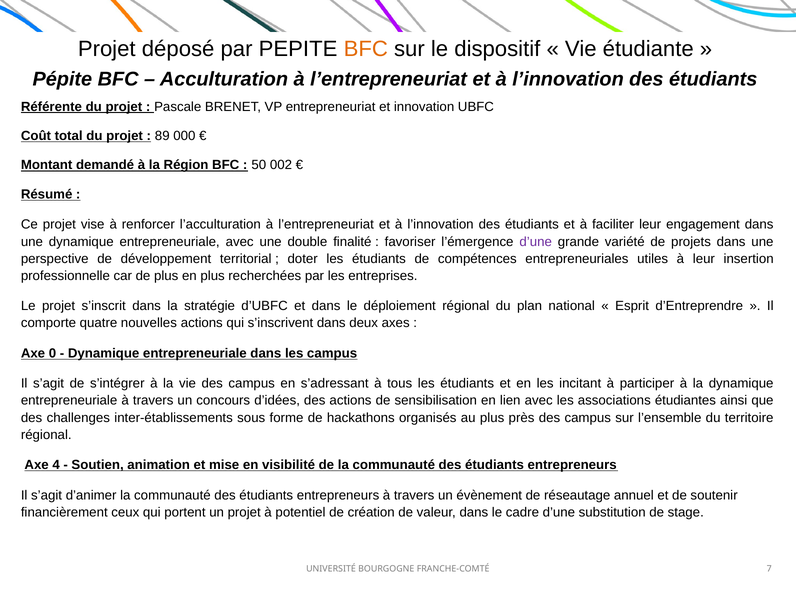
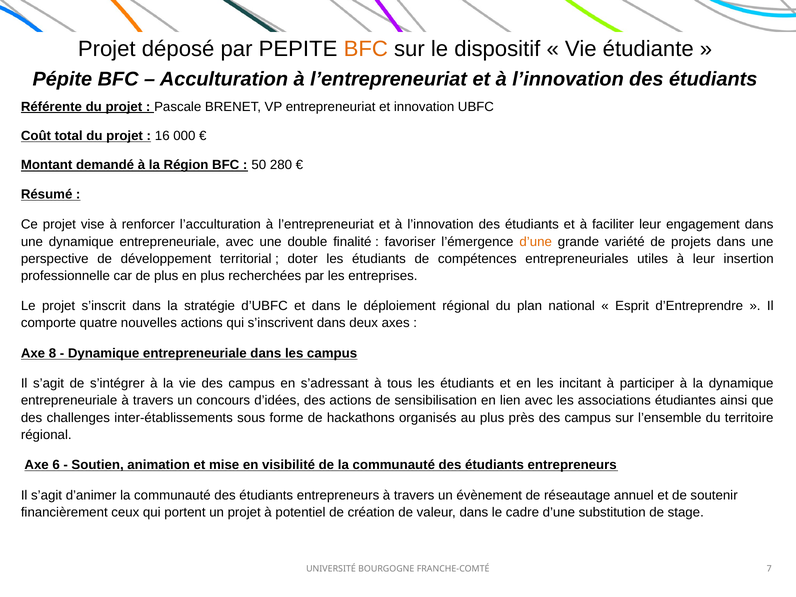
89: 89 -> 16
002: 002 -> 280
d’une at (536, 242) colour: purple -> orange
0: 0 -> 8
4: 4 -> 6
